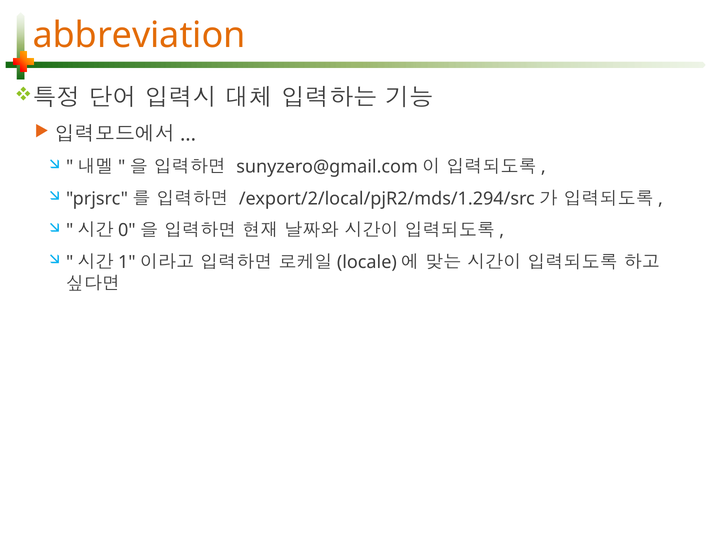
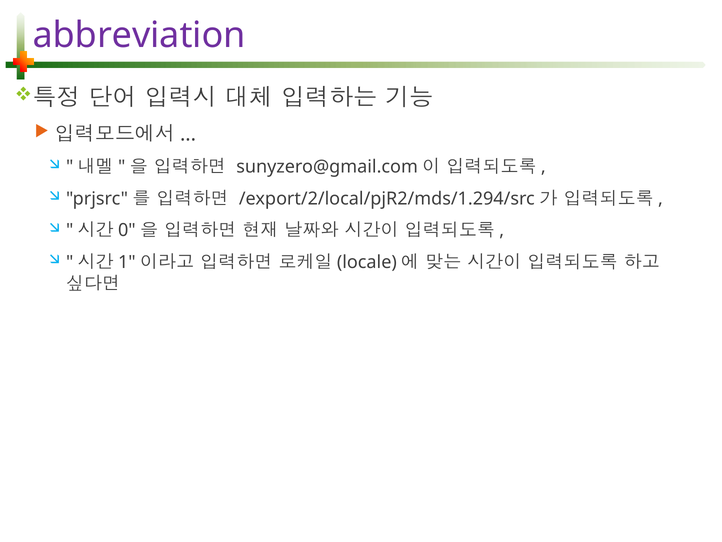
abbreviation colour: orange -> purple
